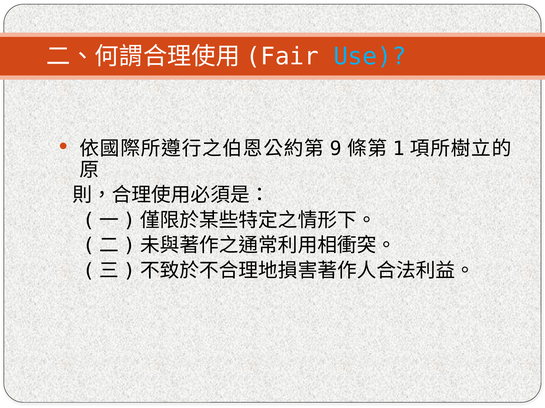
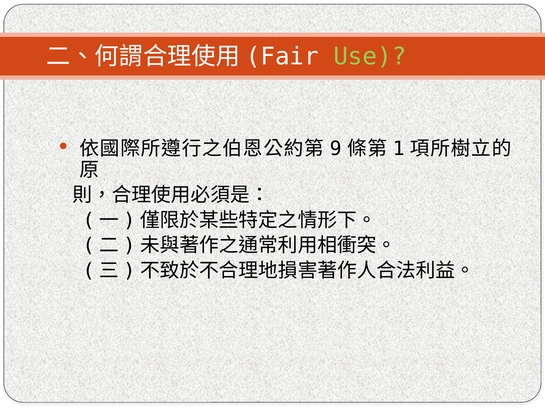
Use colour: light blue -> light green
